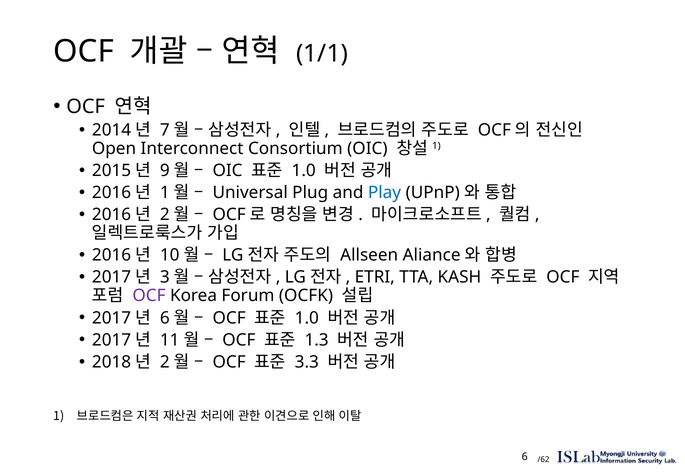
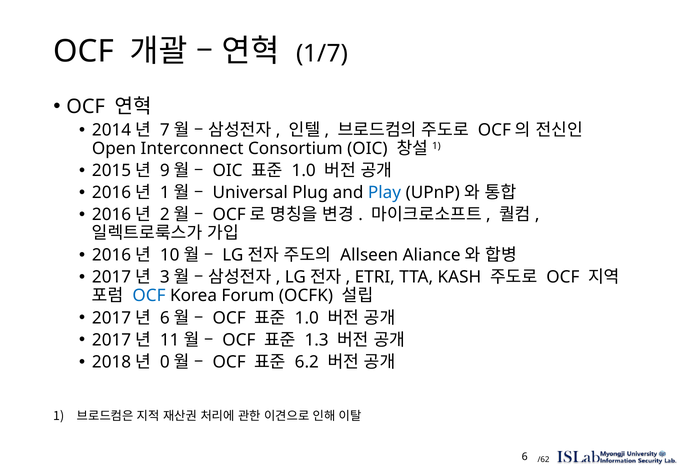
1/1: 1/1 -> 1/7
OCF at (149, 296) colour: purple -> blue
2 at (165, 362): 2 -> 0
3.3: 3.3 -> 6.2
